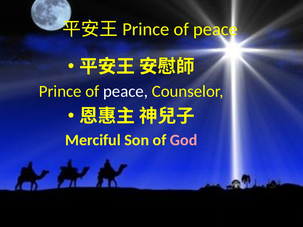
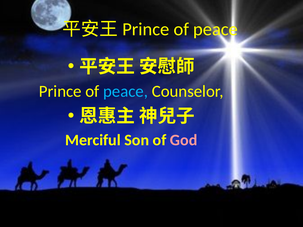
peace at (126, 91) colour: white -> light blue
